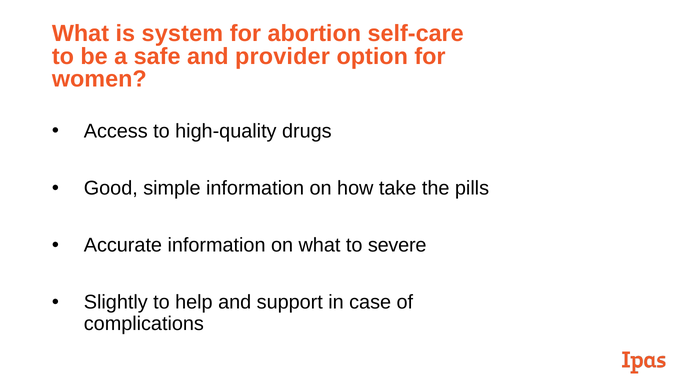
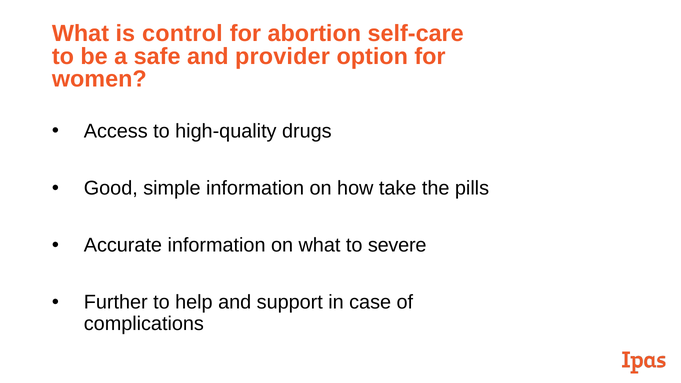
system: system -> control
Slightly: Slightly -> Further
